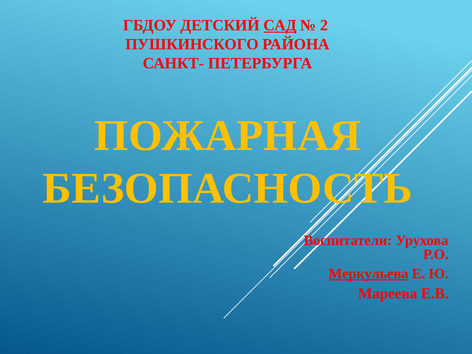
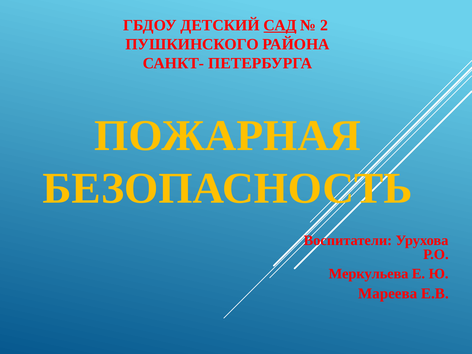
Меркульева underline: present -> none
